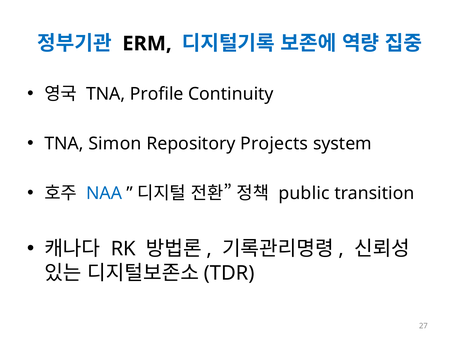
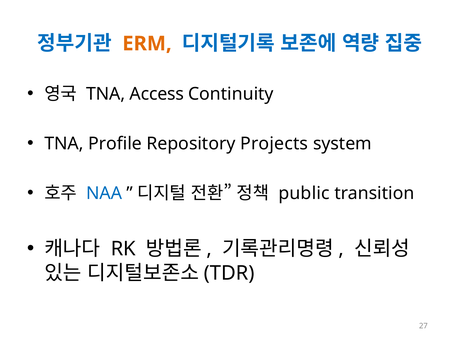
ERM colour: black -> orange
Profile: Profile -> Access
Simon: Simon -> Profile
